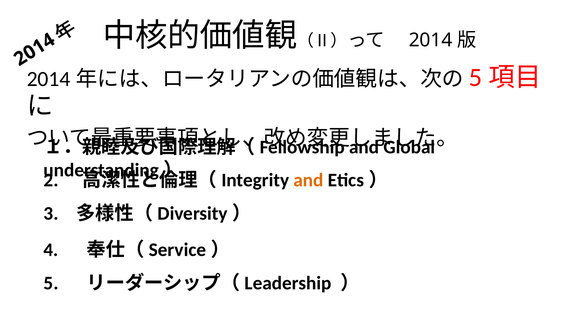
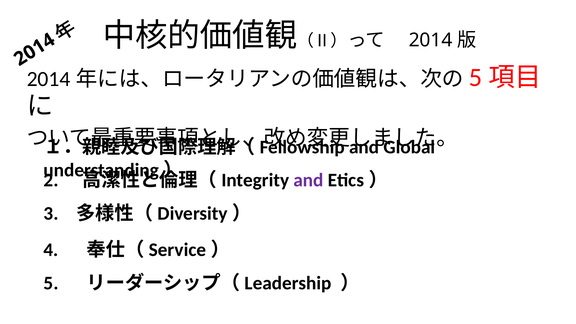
and at (309, 180) colour: orange -> purple
